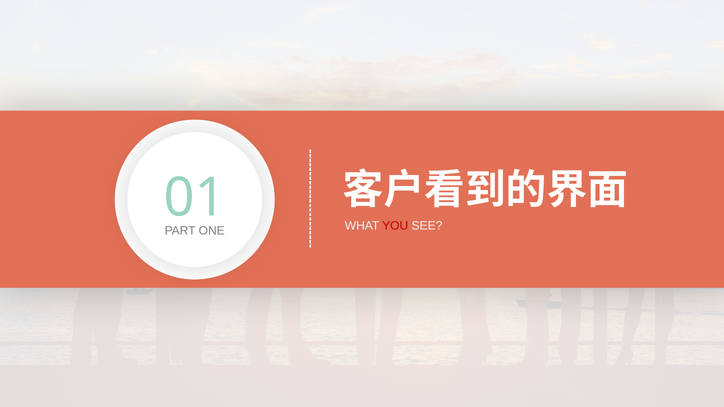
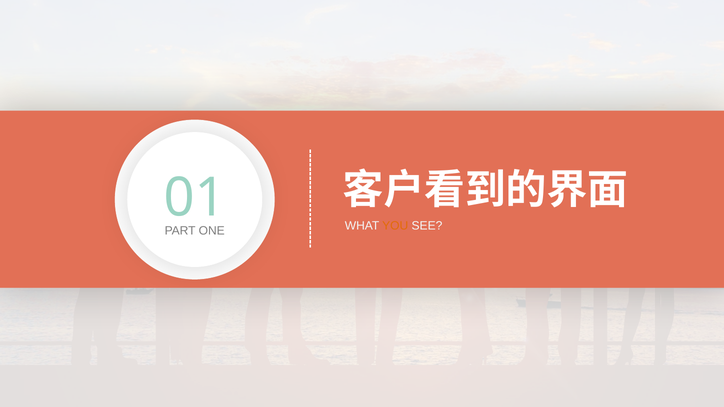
YOU colour: red -> orange
